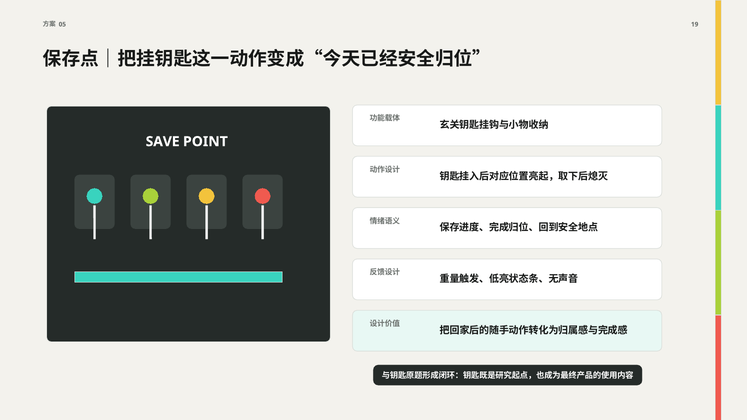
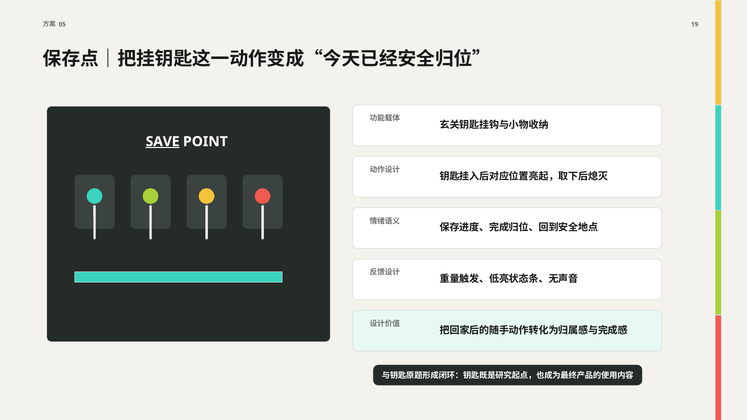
SAVE underline: none -> present
